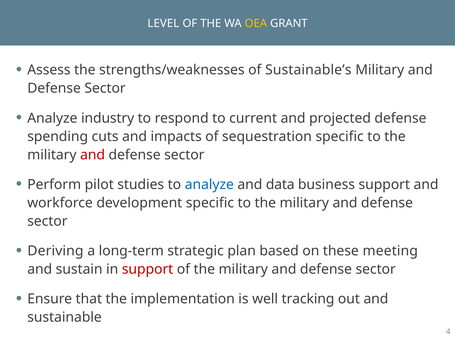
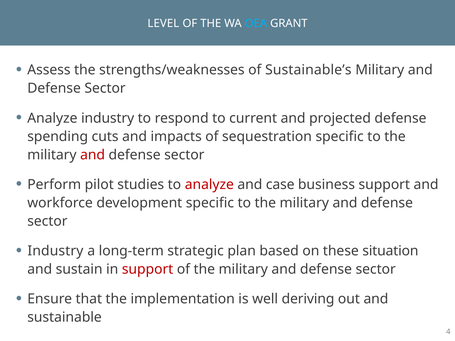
OEA colour: yellow -> light blue
analyze at (209, 185) colour: blue -> red
data: data -> case
Deriving at (55, 251): Deriving -> Industry
meeting: meeting -> situation
tracking: tracking -> deriving
